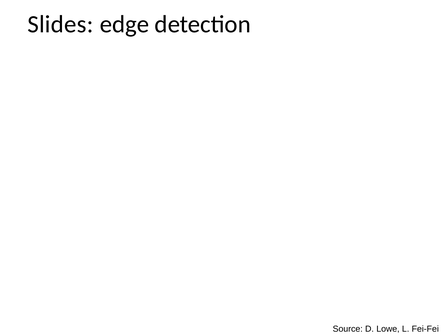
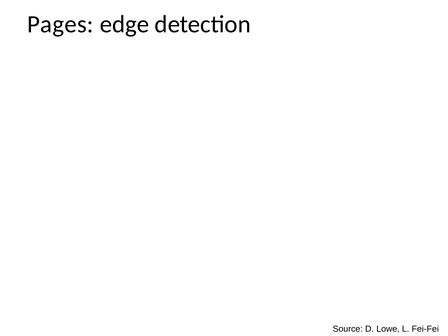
Slides: Slides -> Pages
